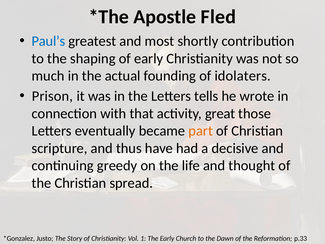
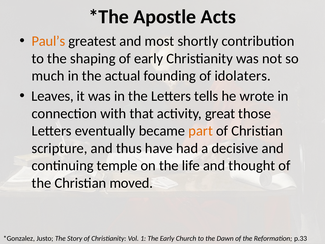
Fled: Fled -> Acts
Paul’s colour: blue -> orange
Prison: Prison -> Leaves
greedy: greedy -> temple
spread: spread -> moved
